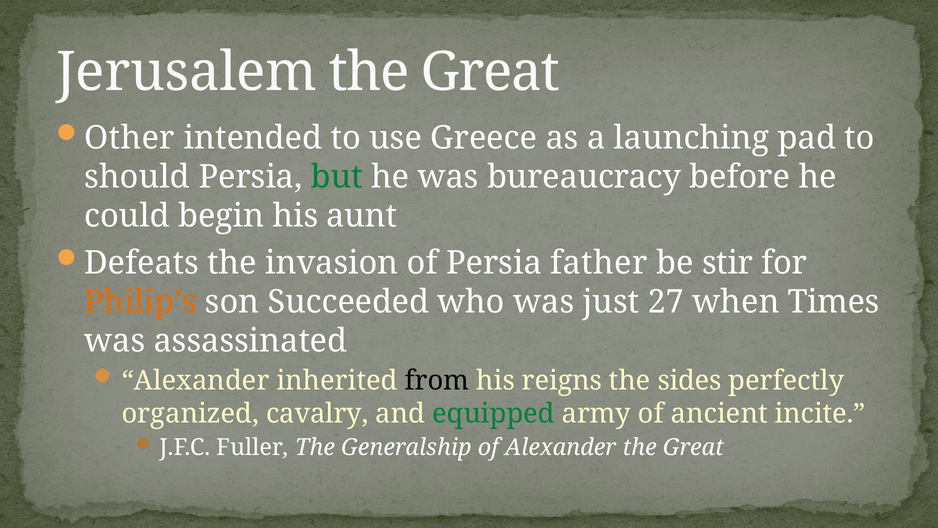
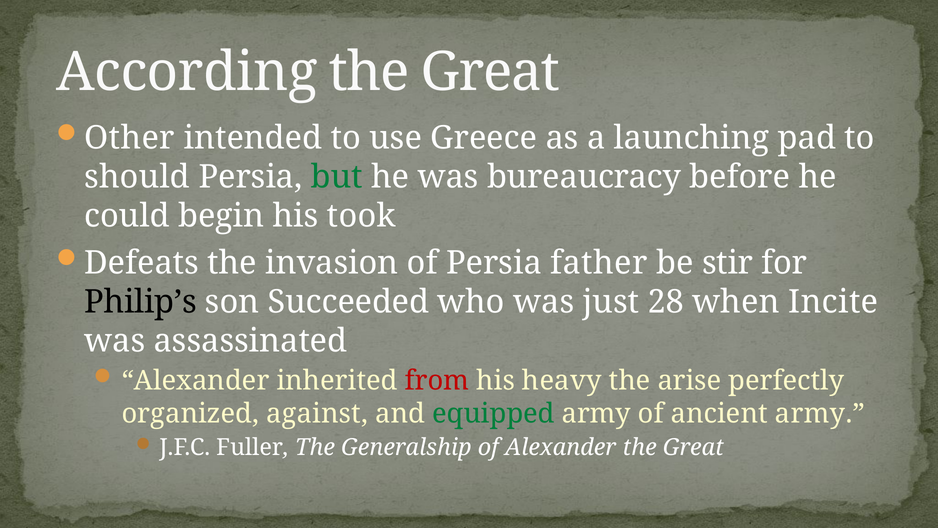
Jerusalem: Jerusalem -> According
aunt: aunt -> took
Philip’s colour: orange -> black
27: 27 -> 28
Times: Times -> Incite
from colour: black -> red
reigns: reigns -> heavy
sides: sides -> arise
cavalry: cavalry -> against
ancient incite: incite -> army
